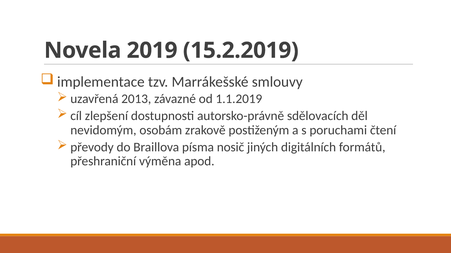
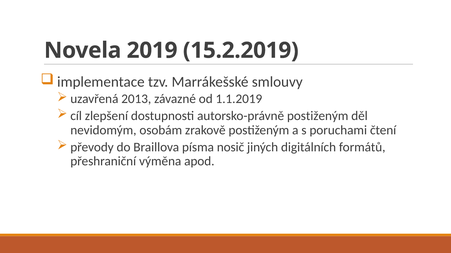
autorsko-právně sdělovacích: sdělovacích -> postiženým
